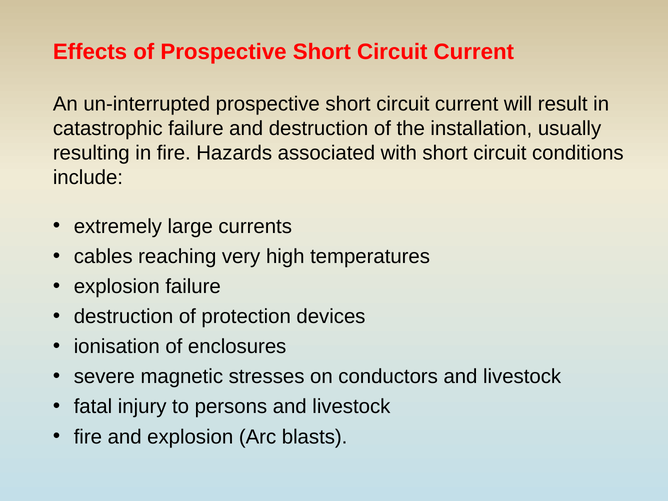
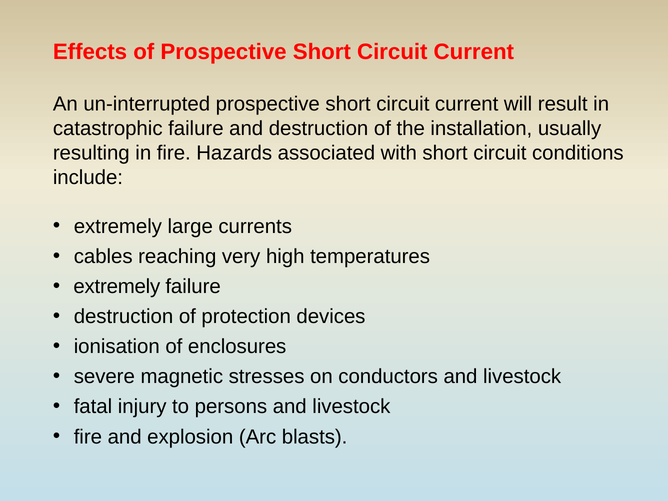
explosion at (117, 286): explosion -> extremely
